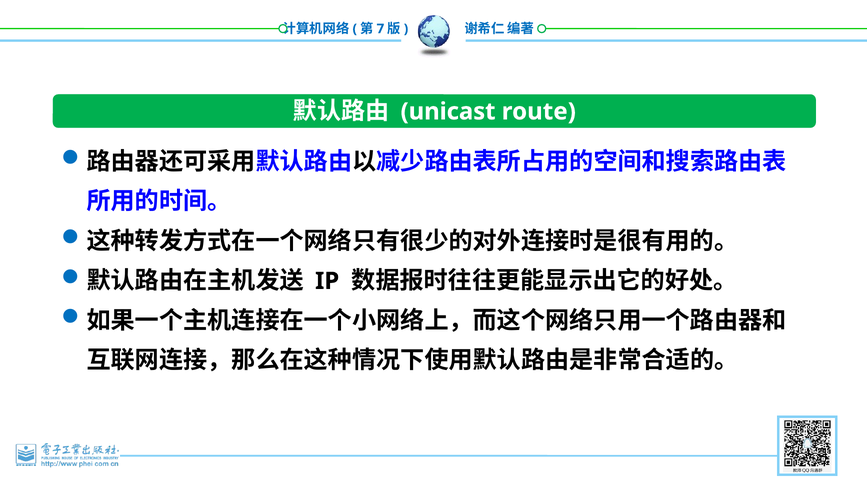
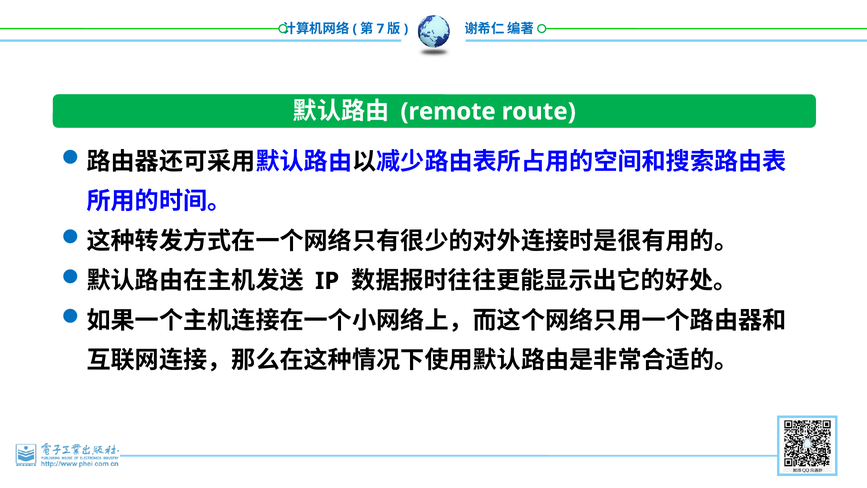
unicast: unicast -> remote
